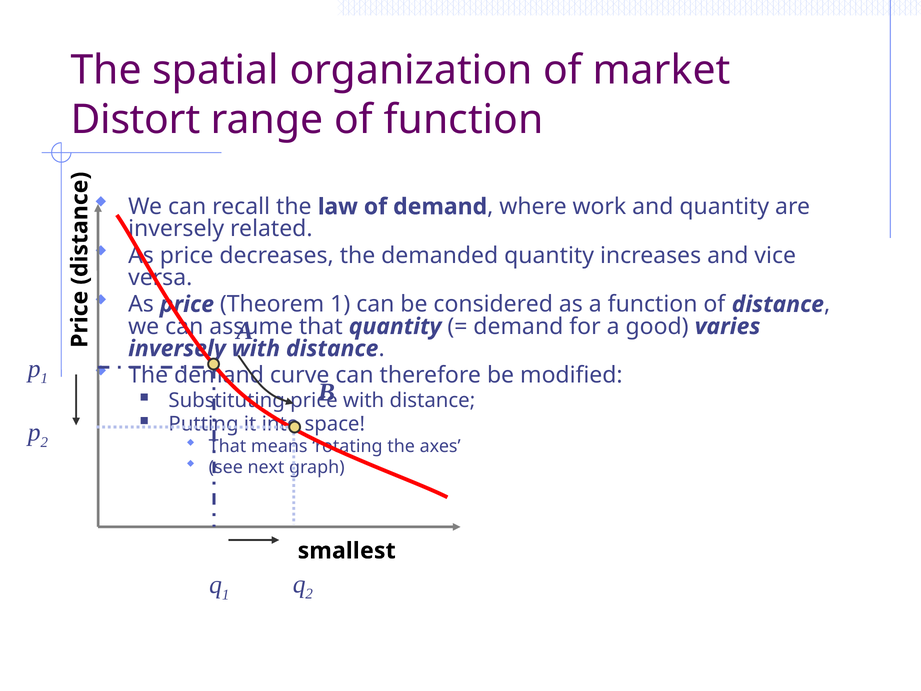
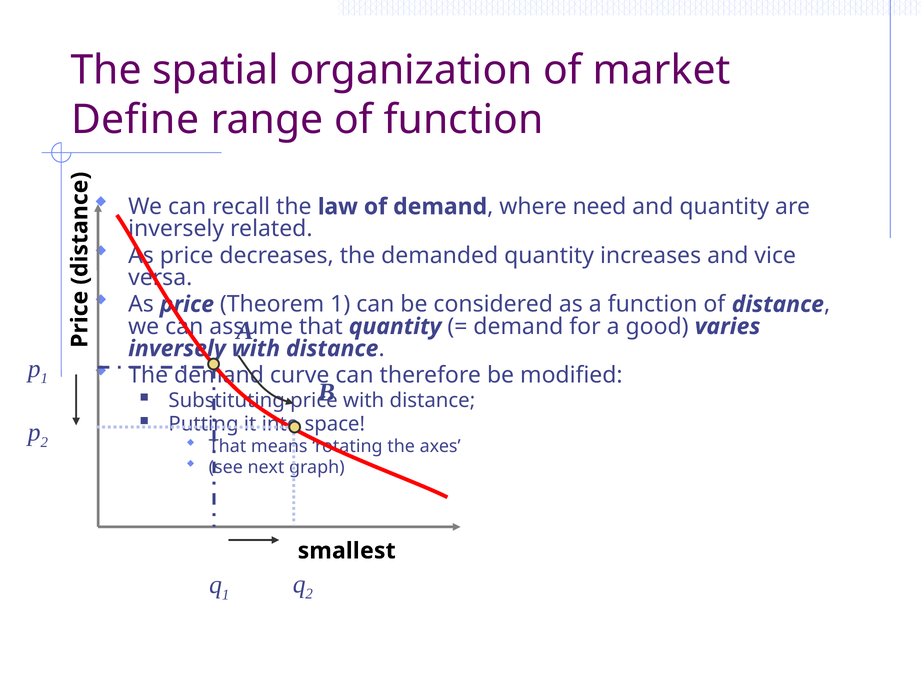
Distort: Distort -> Define
work: work -> need
